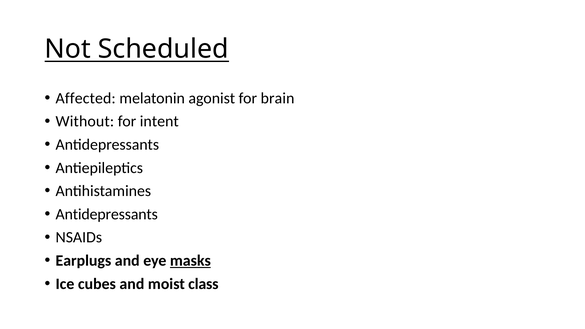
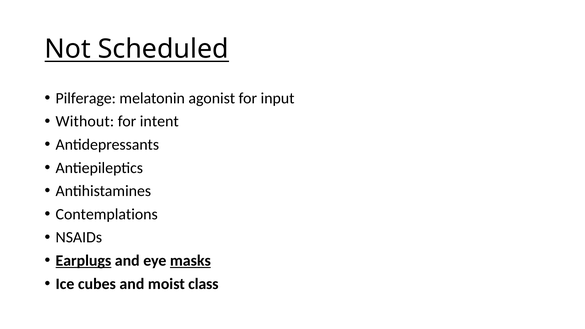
Affected: Affected -> Pilferage
brain: brain -> input
Antidepressants at (107, 214): Antidepressants -> Contemplations
Earplugs underline: none -> present
